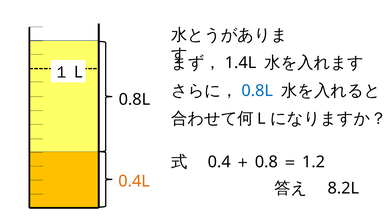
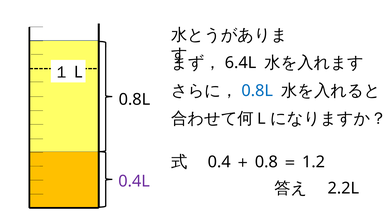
1.4L: 1.4L -> 6.4L
0.4L colour: orange -> purple
8.2L: 8.2L -> 2.2L
